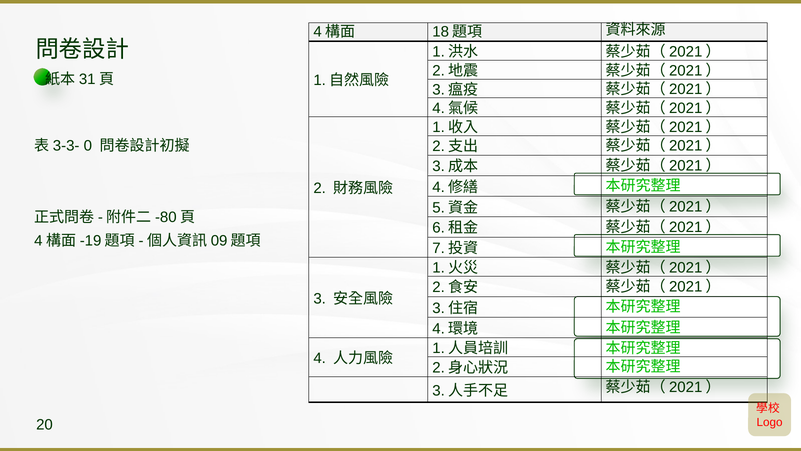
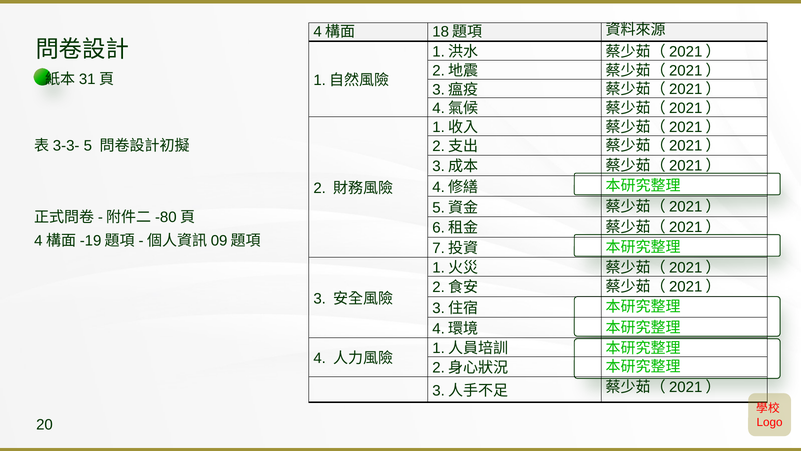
0: 0 -> 5
